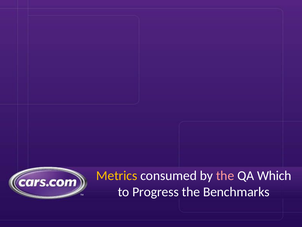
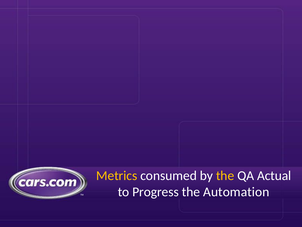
the at (225, 175) colour: pink -> yellow
Which: Which -> Actual
Benchmarks: Benchmarks -> Automation
